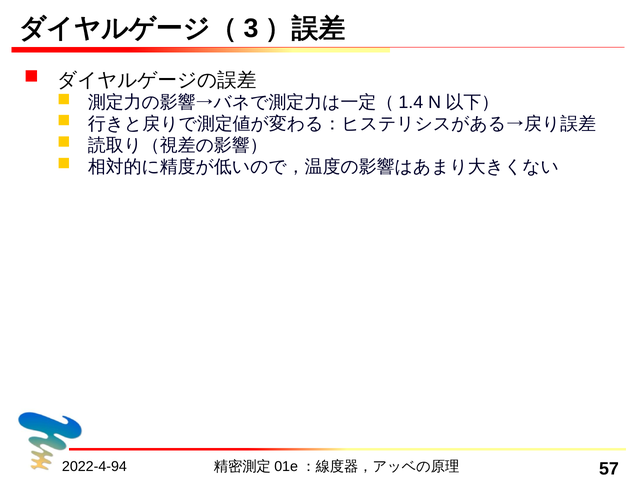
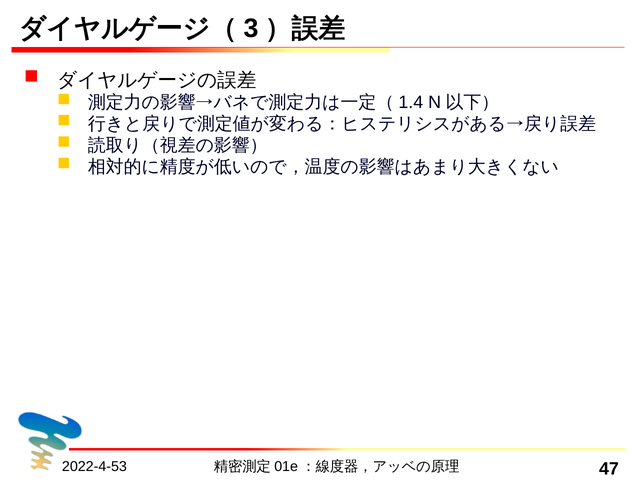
2022-4-94: 2022-4-94 -> 2022-4-53
57: 57 -> 47
